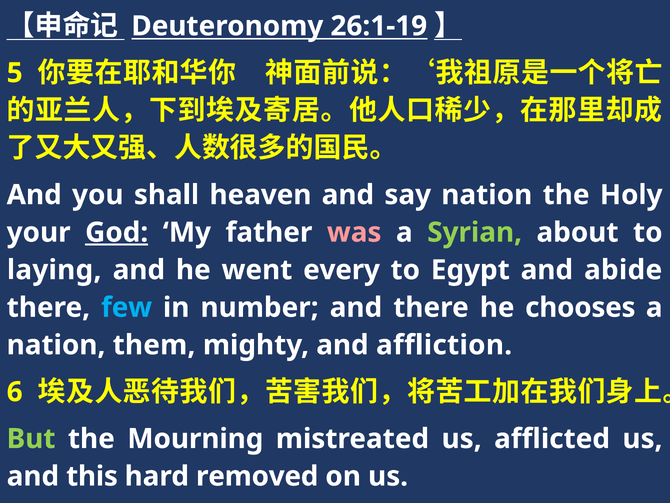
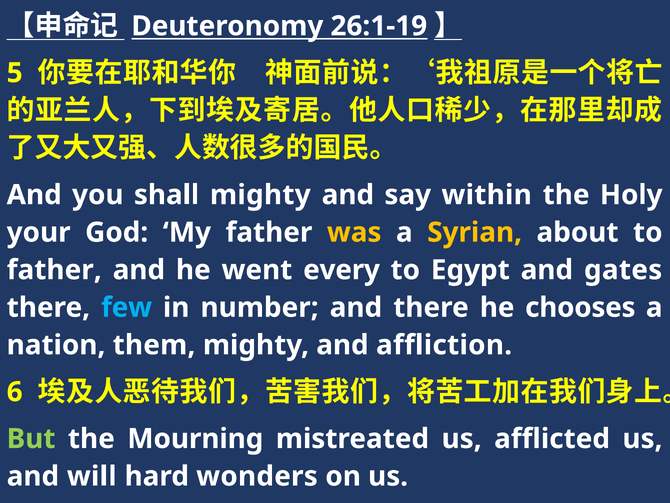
shall heaven: heaven -> mighty
say nation: nation -> within
God underline: present -> none
was colour: pink -> yellow
Syrian colour: light green -> yellow
laying at (54, 270): laying -> father
abide: abide -> gates
this: this -> will
removed: removed -> wonders
